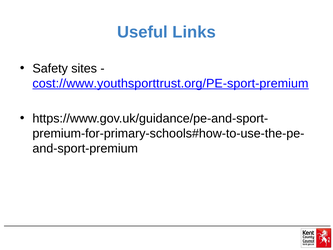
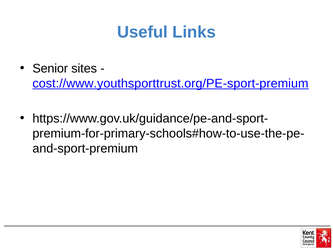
Safety: Safety -> Senior
